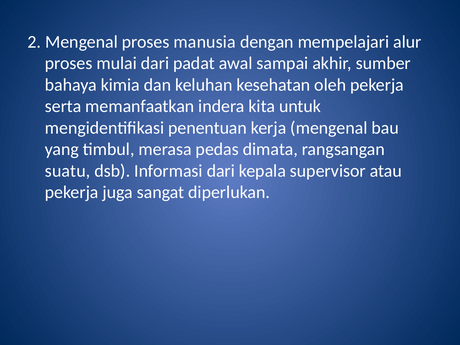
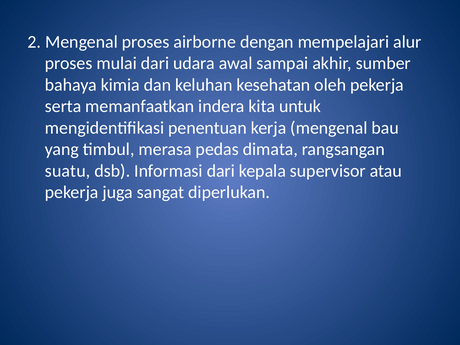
manusia: manusia -> airborne
padat: padat -> udara
